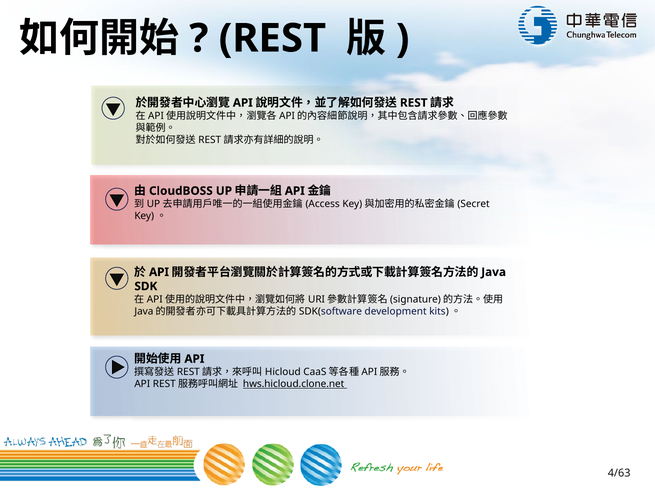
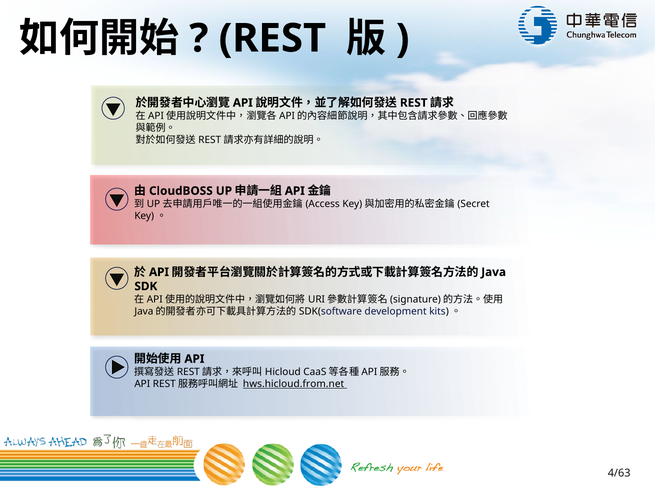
hws.hicloud.clone.net: hws.hicloud.clone.net -> hws.hicloud.from.net
